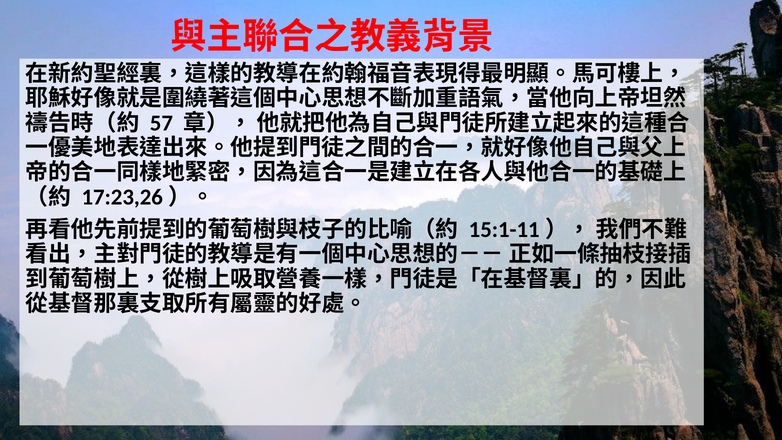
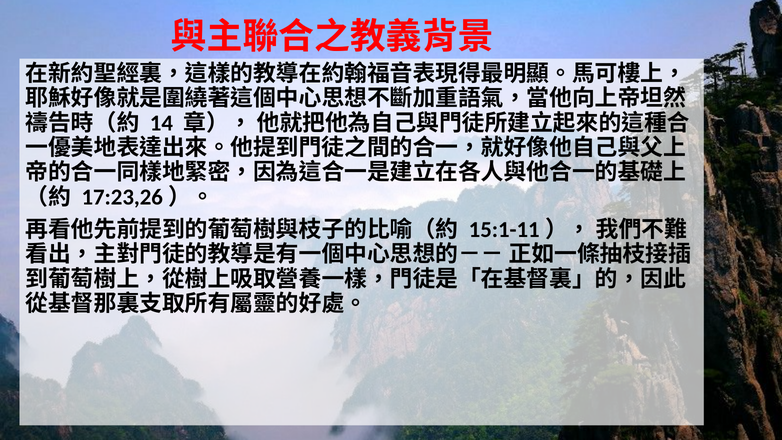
57: 57 -> 14
